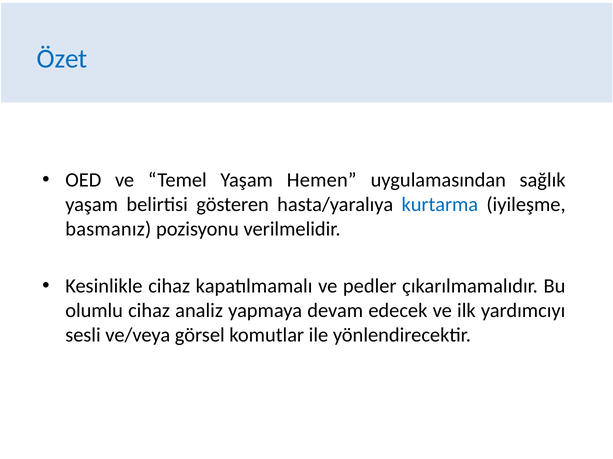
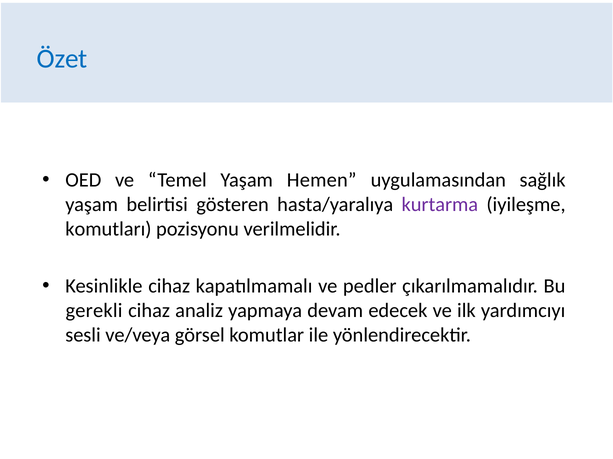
kurtarma colour: blue -> purple
basmanız: basmanız -> komutları
olumlu: olumlu -> gerekli
